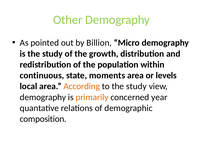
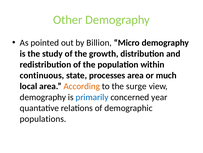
moments: moments -> processes
levels: levels -> much
to the study: study -> surge
primarily colour: orange -> blue
composition: composition -> populations
